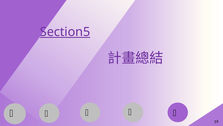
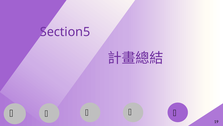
Section5 underline: present -> none
